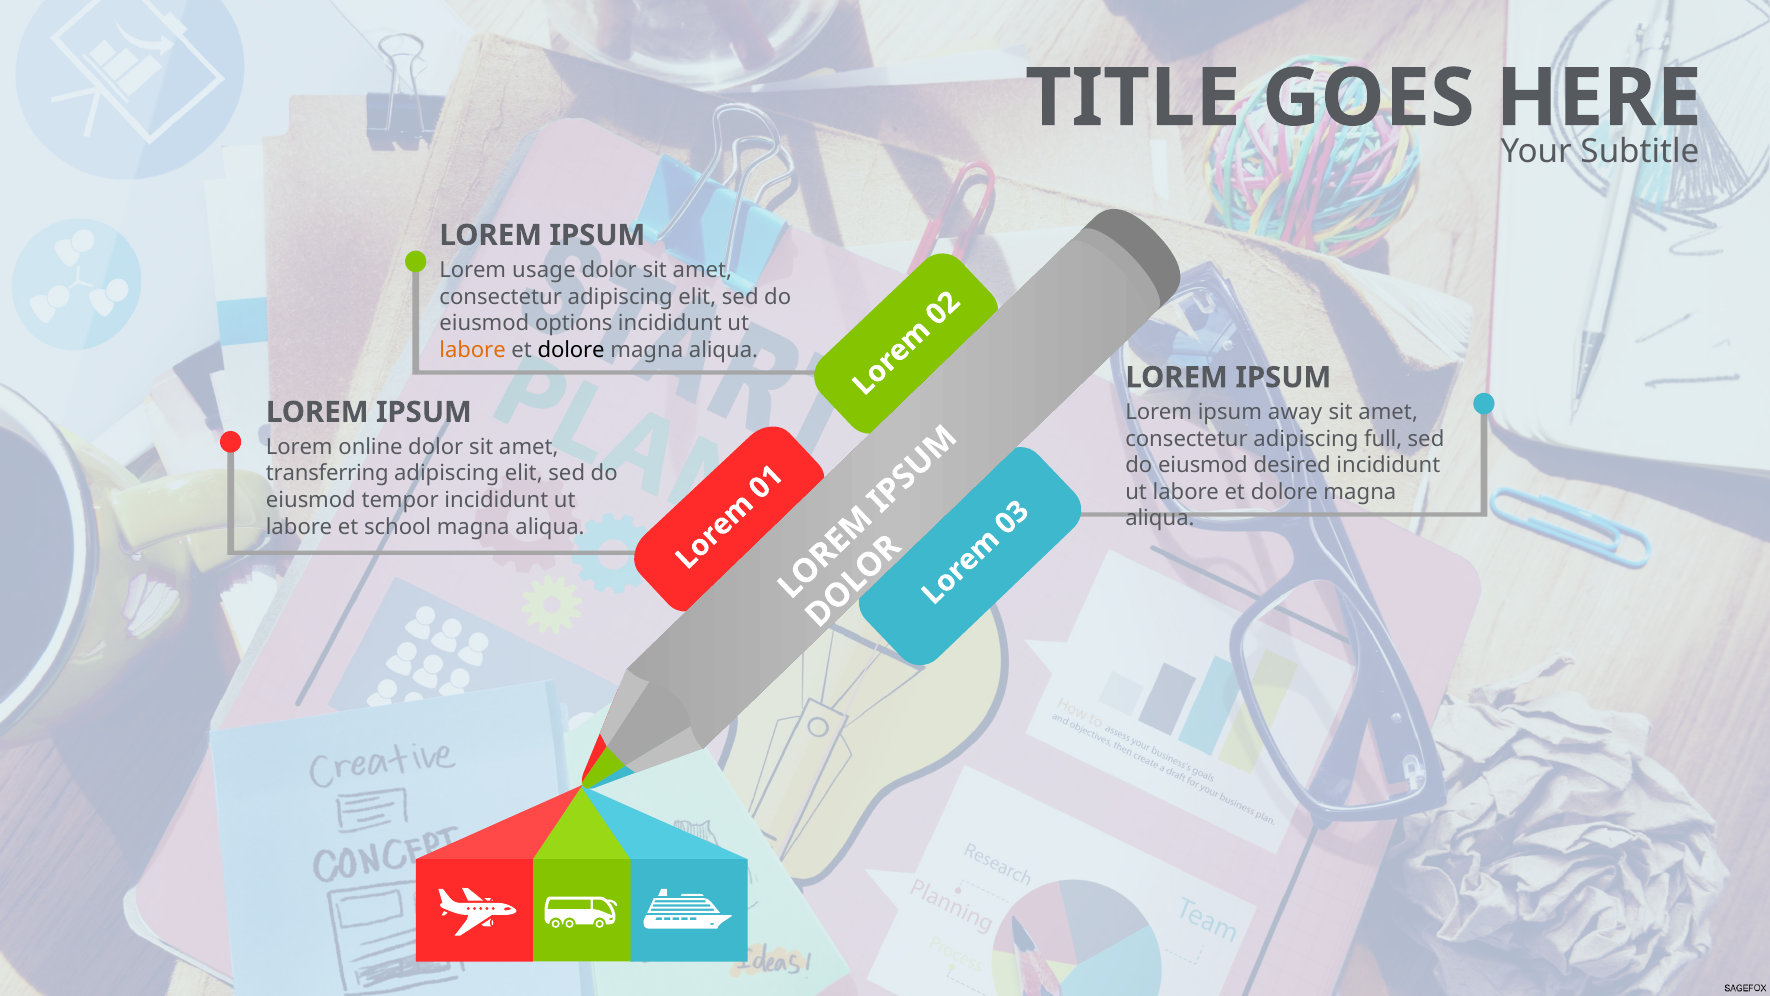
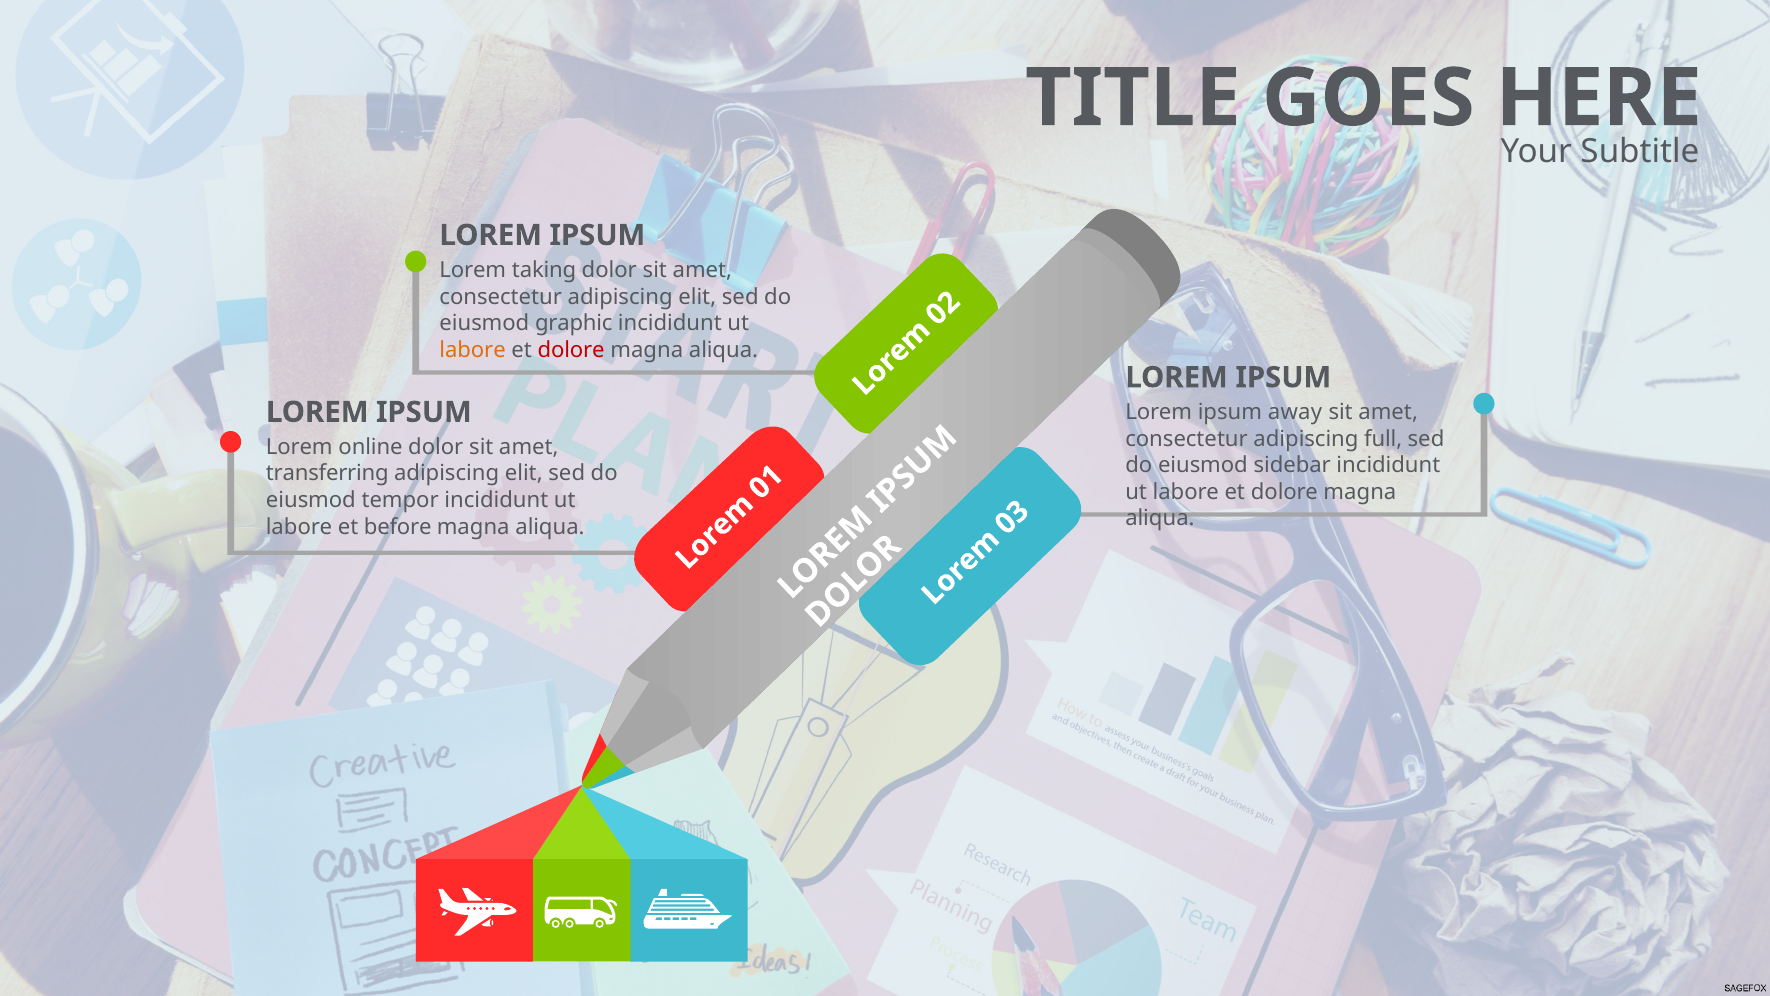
usage: usage -> taking
options: options -> graphic
dolore at (571, 350) colour: black -> red
desired: desired -> sidebar
school: school -> before
